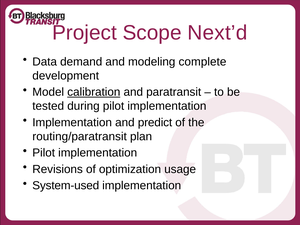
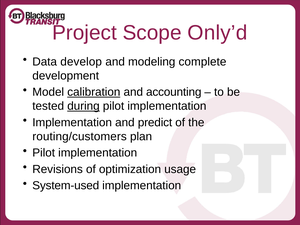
Next’d: Next’d -> Only’d
demand: demand -> develop
paratransit: paratransit -> accounting
during underline: none -> present
routing/paratransit: routing/paratransit -> routing/customers
